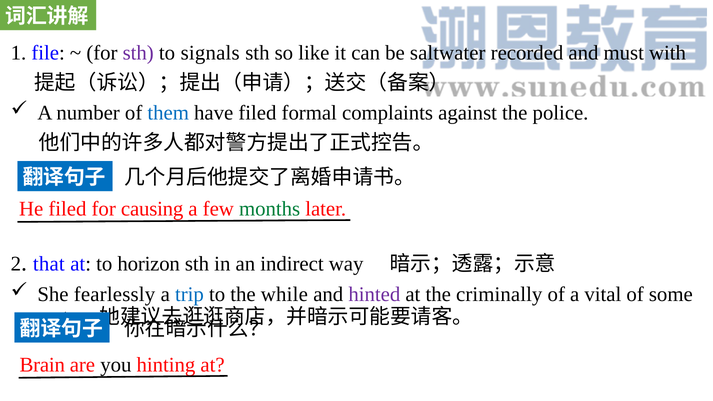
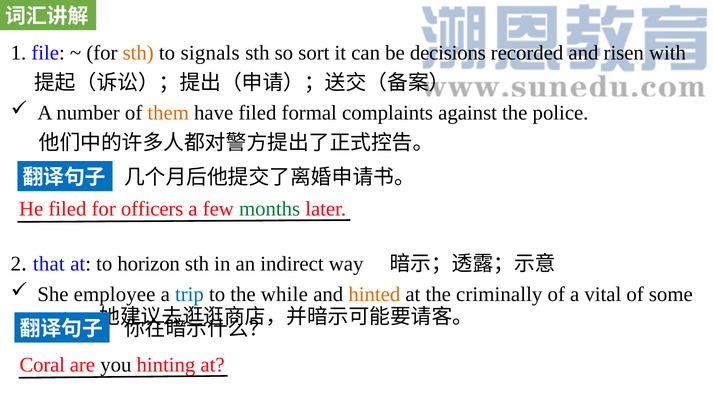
sth at (138, 53) colour: purple -> orange
so like: like -> sort
saltwater: saltwater -> decisions
must: must -> risen
them colour: blue -> orange
causing: causing -> officers
fearlessly: fearlessly -> employee
hinted colour: purple -> orange
Brain: Brain -> Coral
